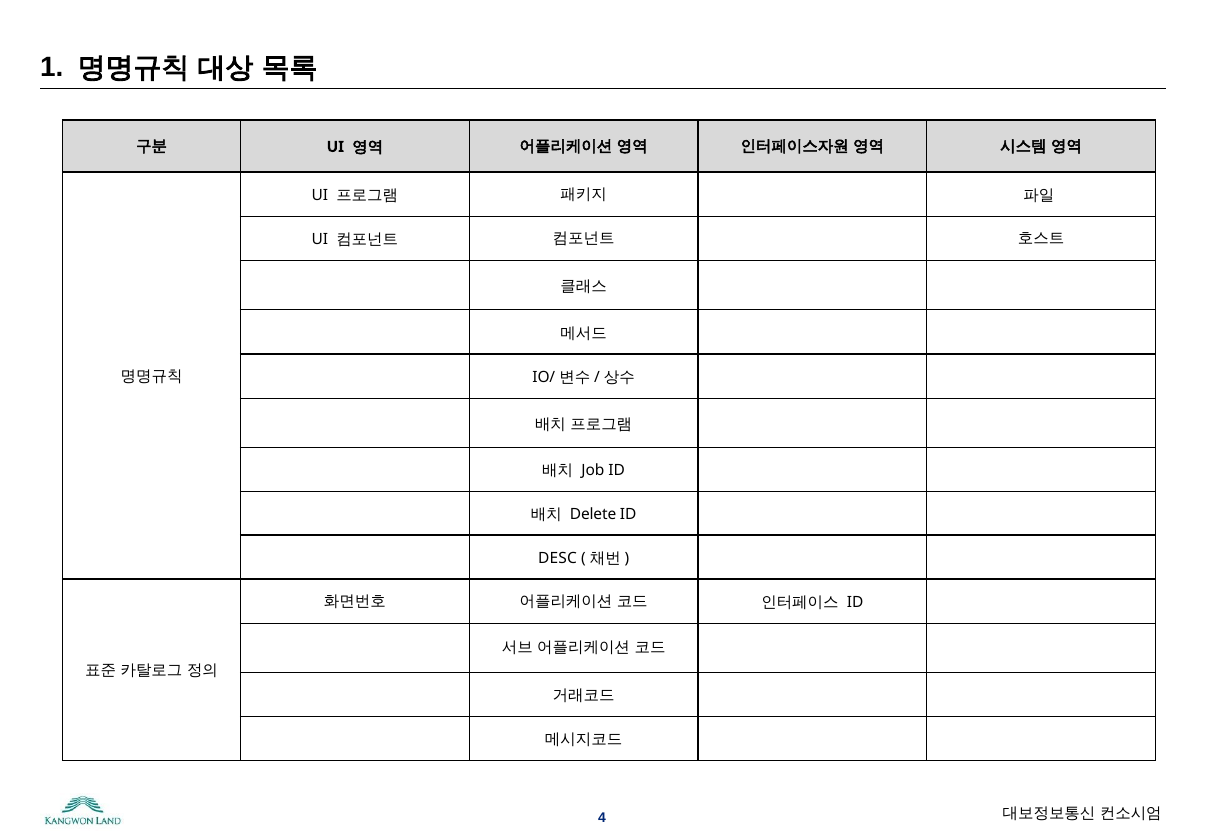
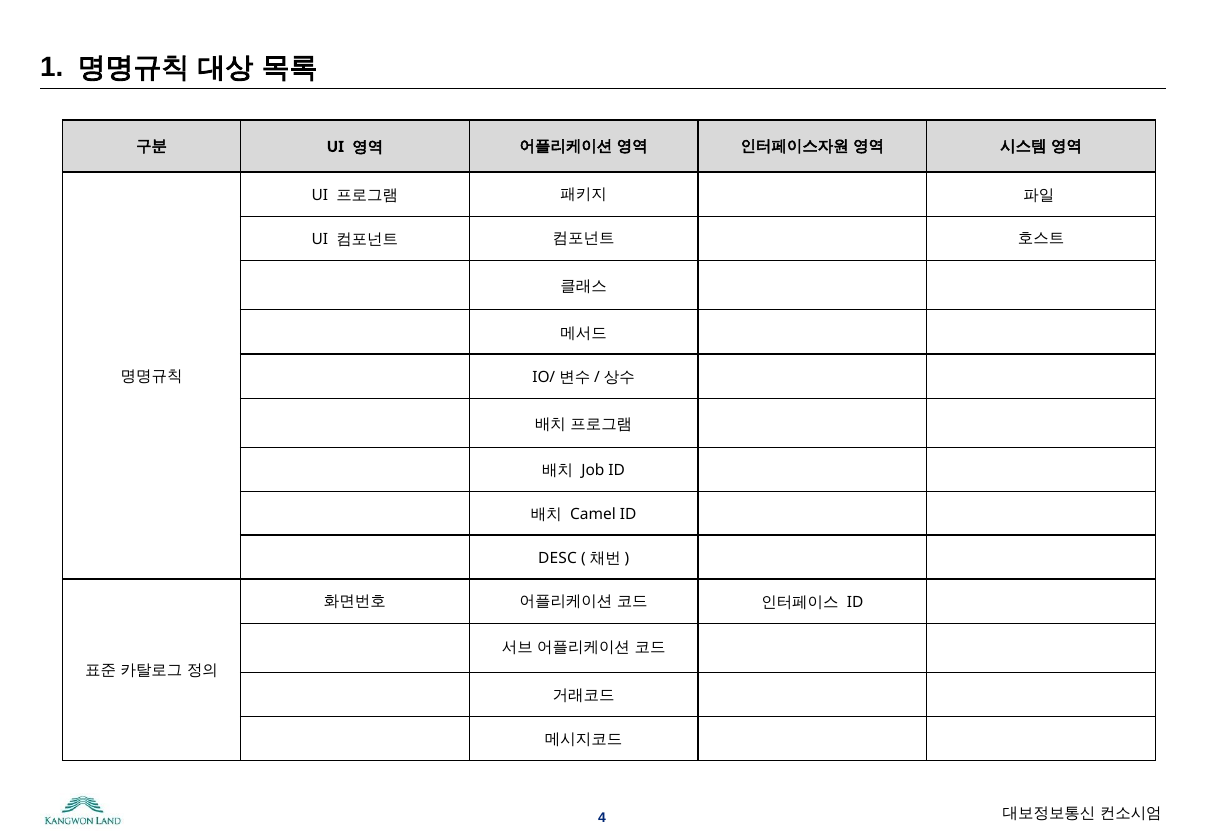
Delete: Delete -> Camel
